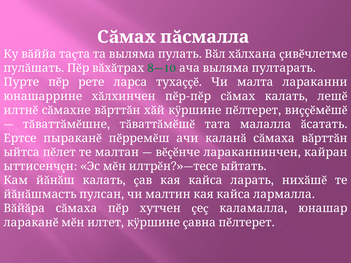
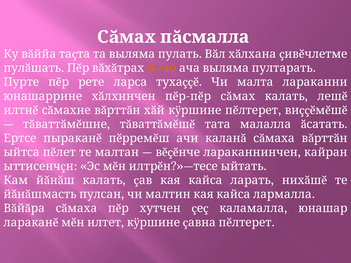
8—10 colour: green -> orange
